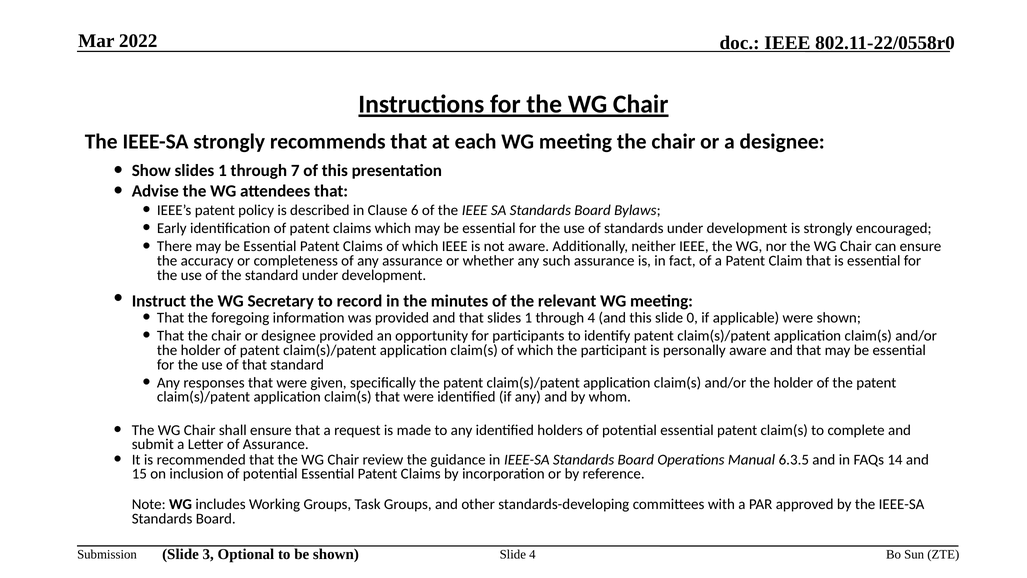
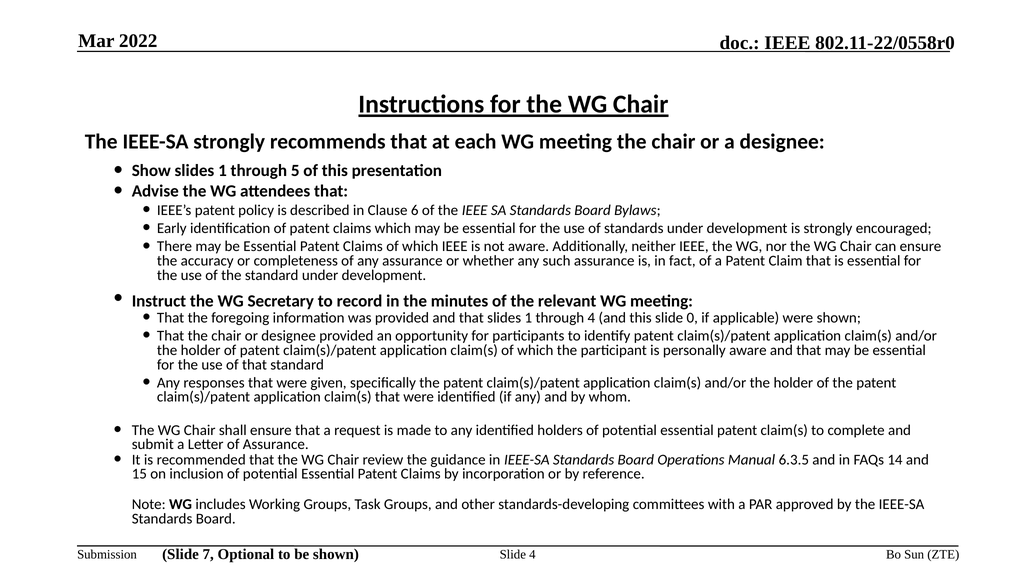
7: 7 -> 5
3: 3 -> 7
